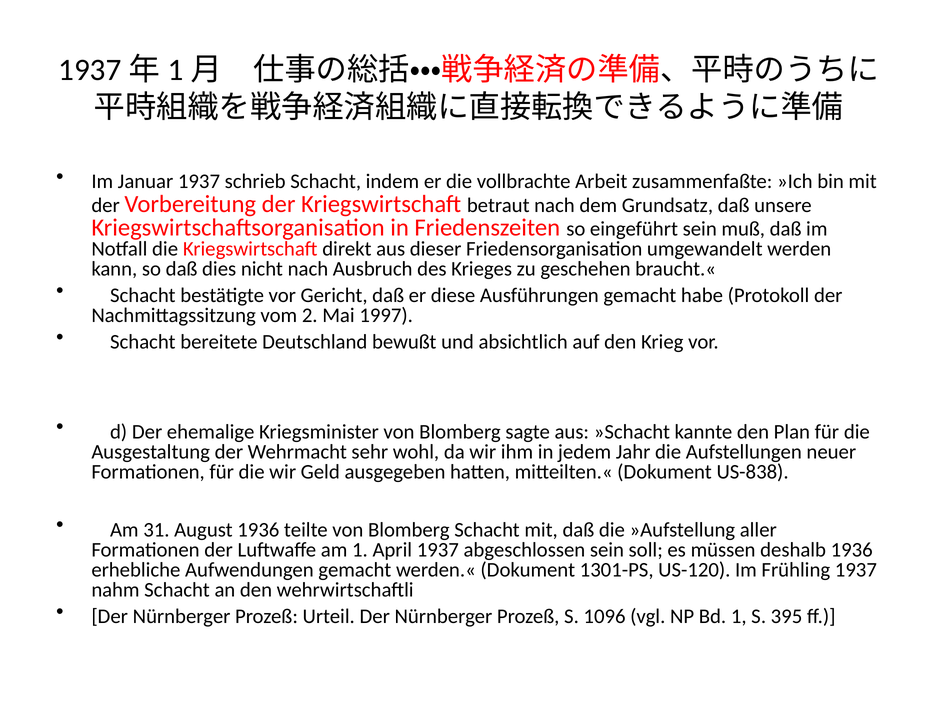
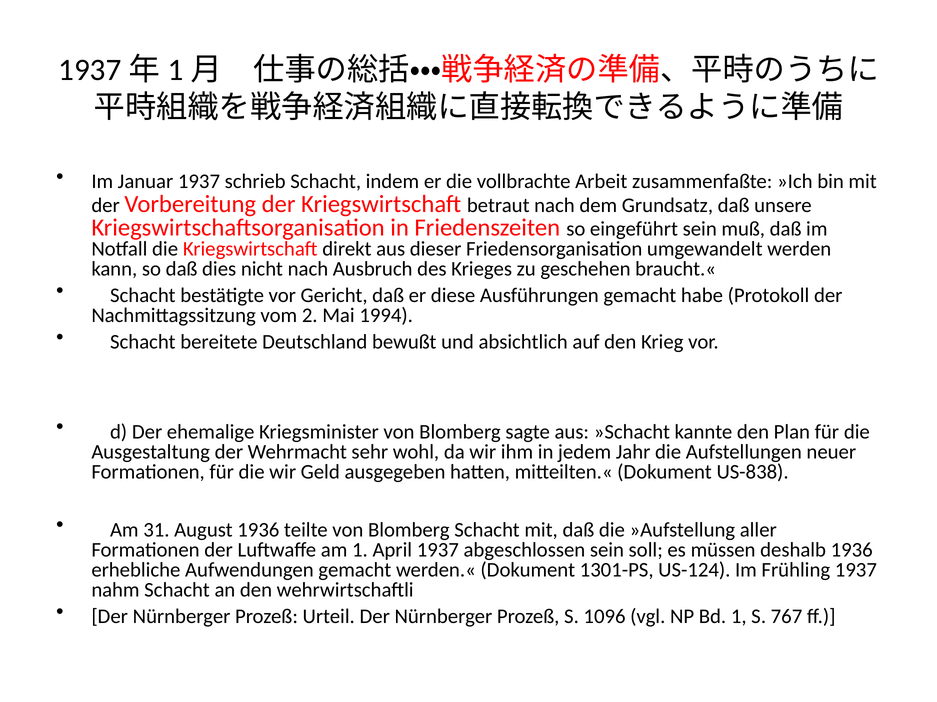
1997: 1997 -> 1994
US-120: US-120 -> US-124
395: 395 -> 767
